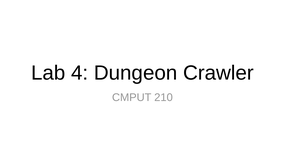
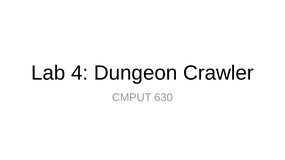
210: 210 -> 630
